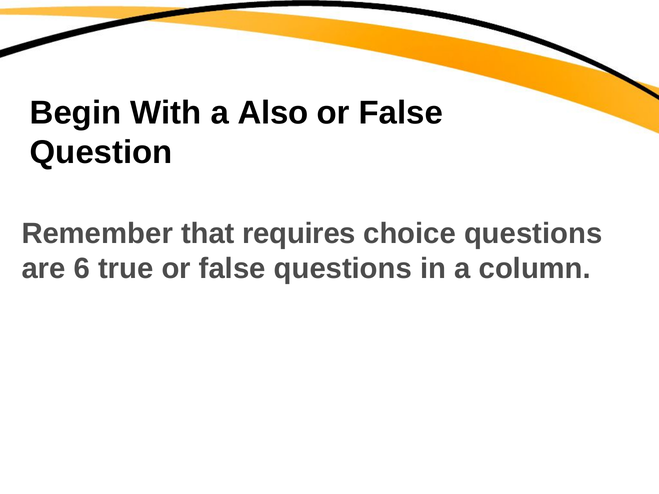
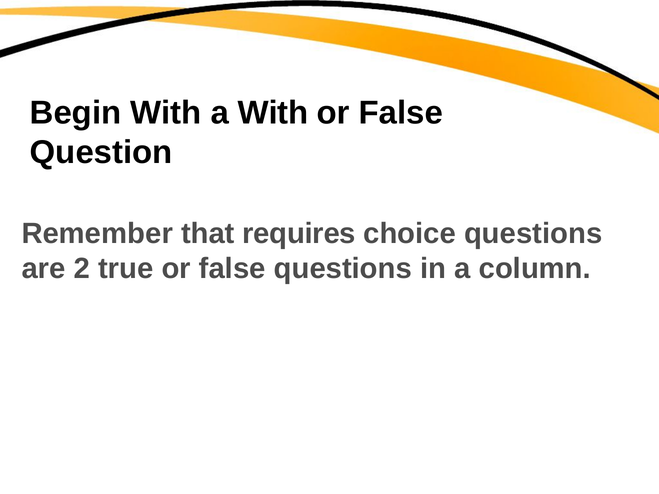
a Also: Also -> With
6: 6 -> 2
